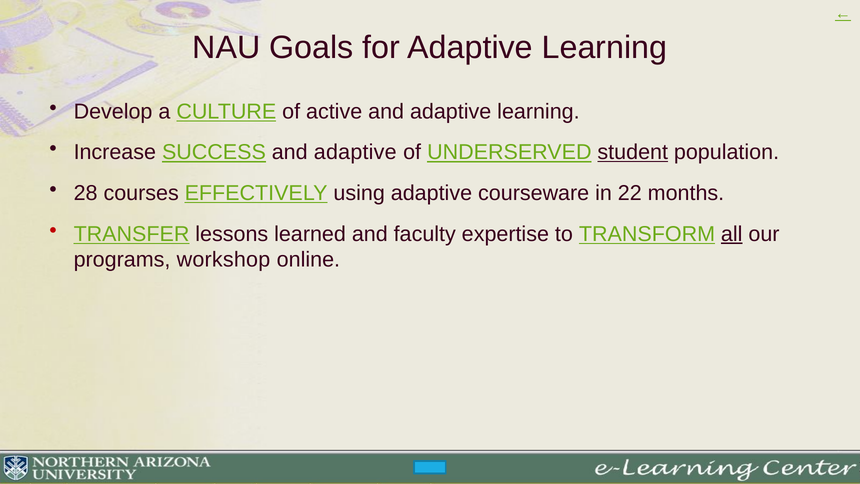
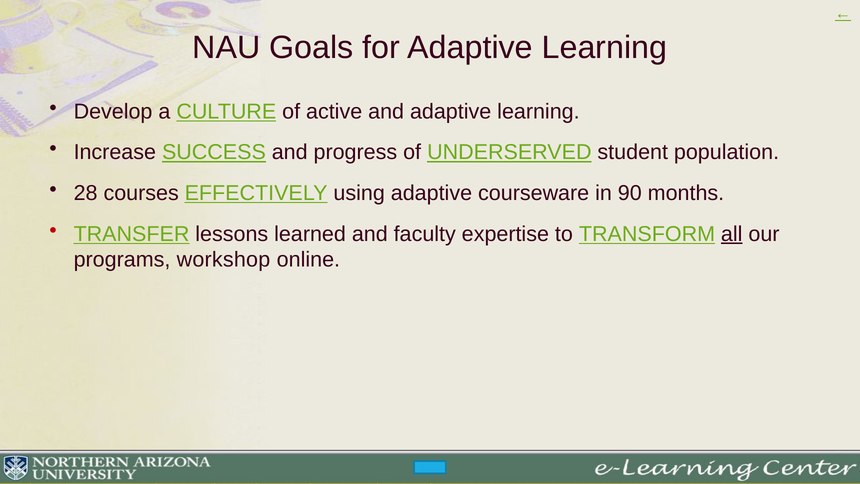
SUCCESS and adaptive: adaptive -> progress
student underline: present -> none
22: 22 -> 90
